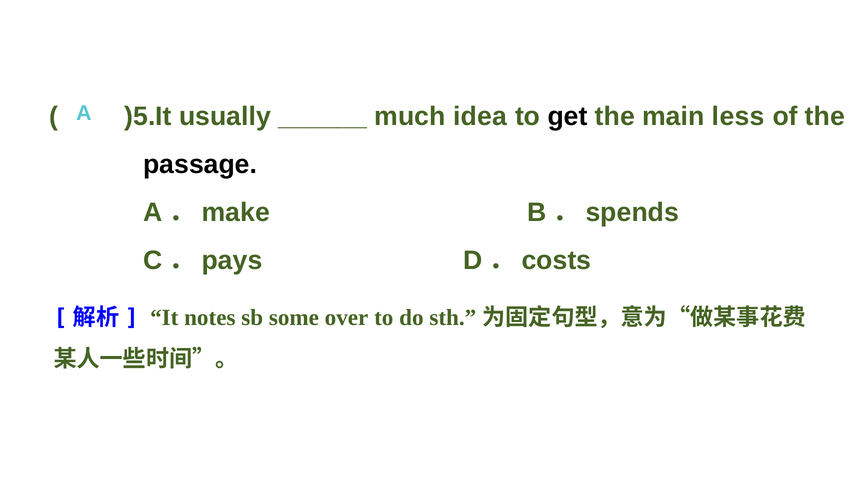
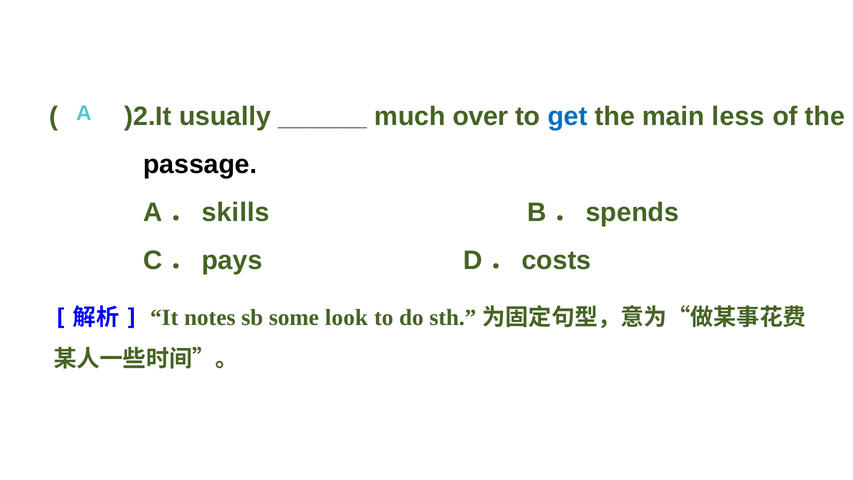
)5.It: )5.It -> )2.It
idea: idea -> over
get colour: black -> blue
make: make -> skills
over: over -> look
